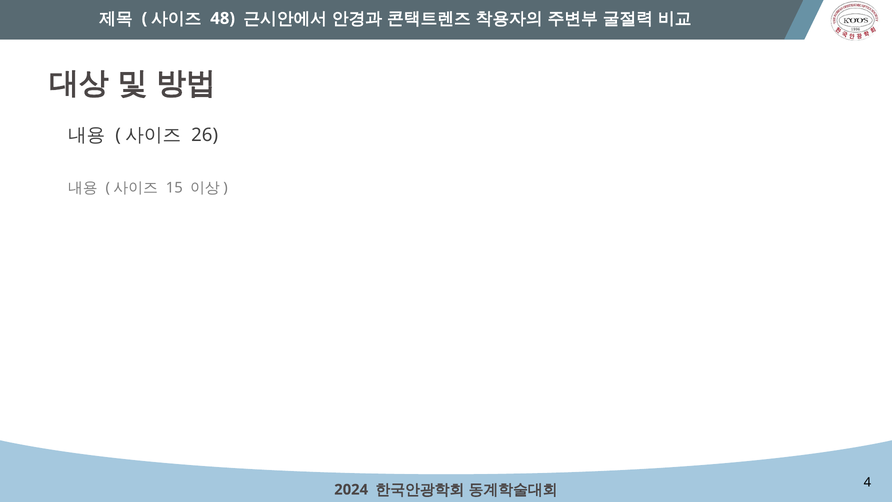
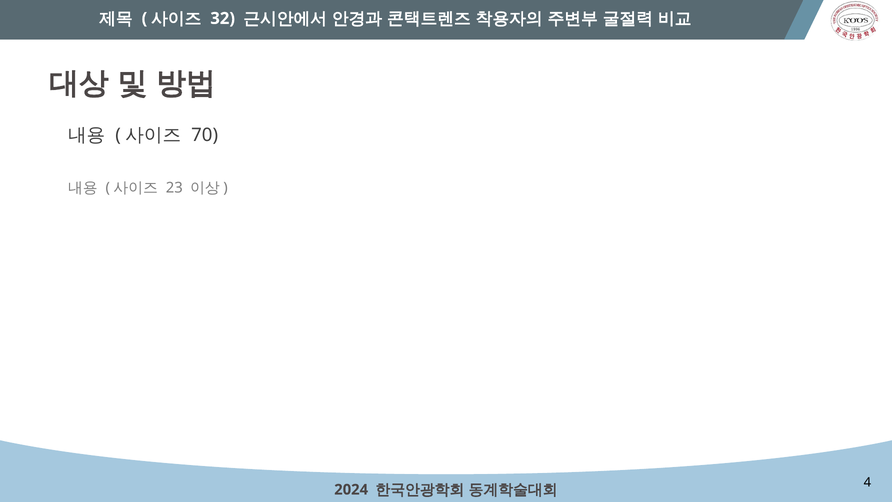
48: 48 -> 32
26: 26 -> 70
15: 15 -> 23
